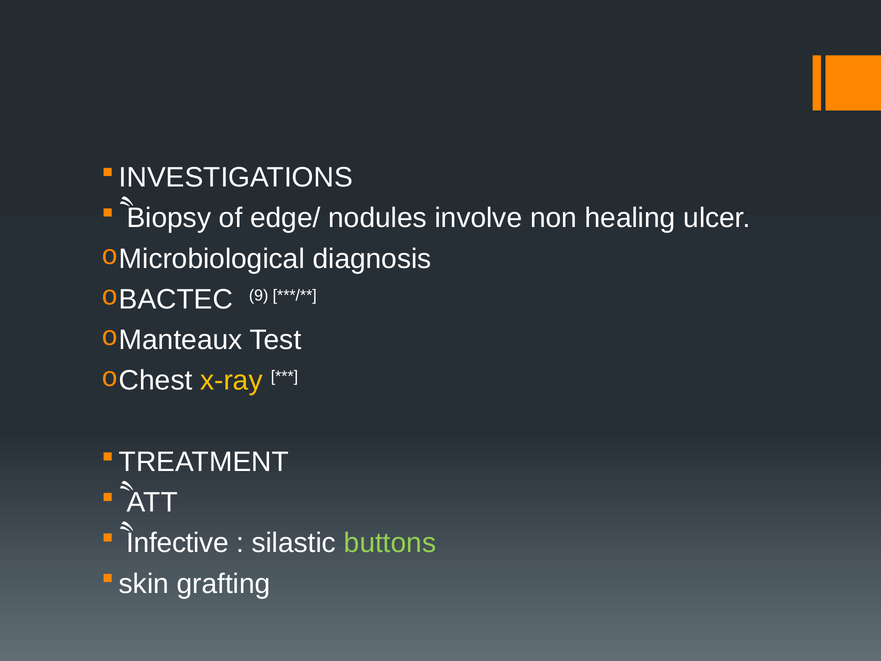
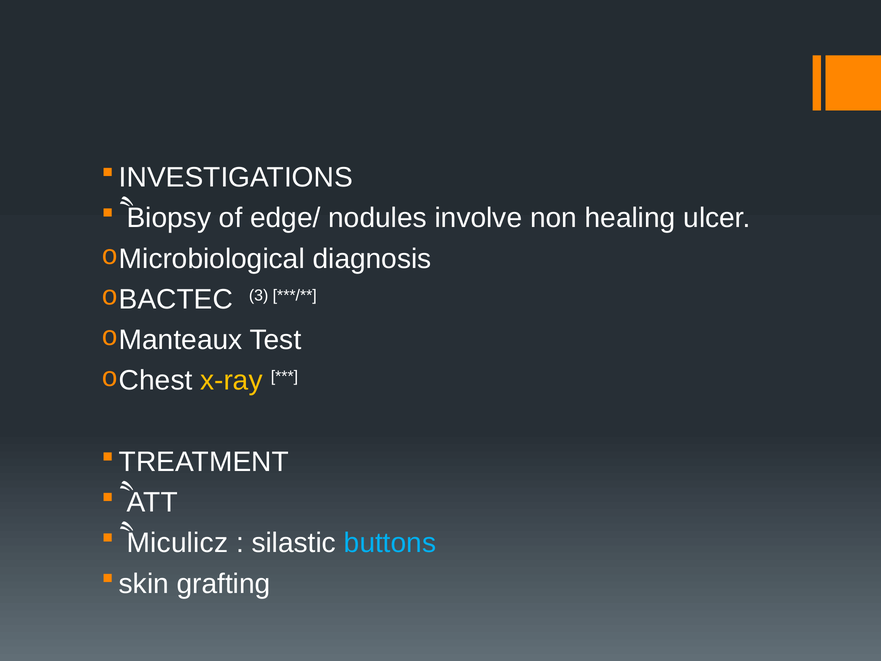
9: 9 -> 3
Infective: Infective -> Miculicz
buttons colour: light green -> light blue
